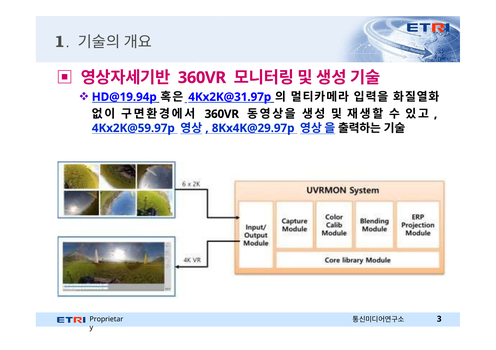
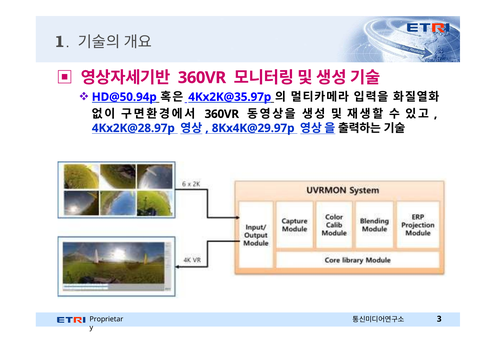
HD@19.94p: HD@19.94p -> HD@50.94p
4Kx2K@31.97p: 4Kx2K@31.97p -> 4Kx2K@35.97p
4Kx2K@59.97p: 4Kx2K@59.97p -> 4Kx2K@28.97p
